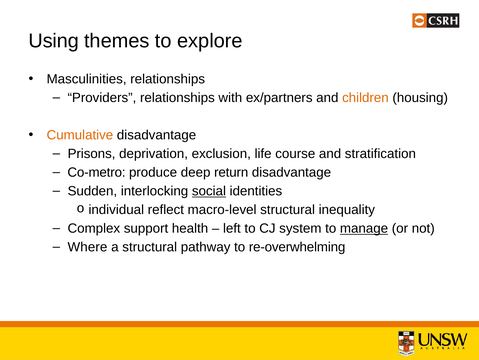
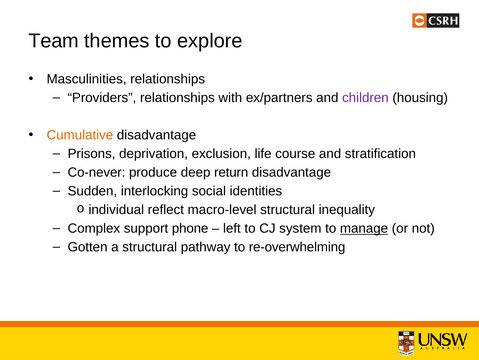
Using: Using -> Team
children colour: orange -> purple
Co-metro: Co-metro -> Co-never
social underline: present -> none
health: health -> phone
Where: Where -> Gotten
